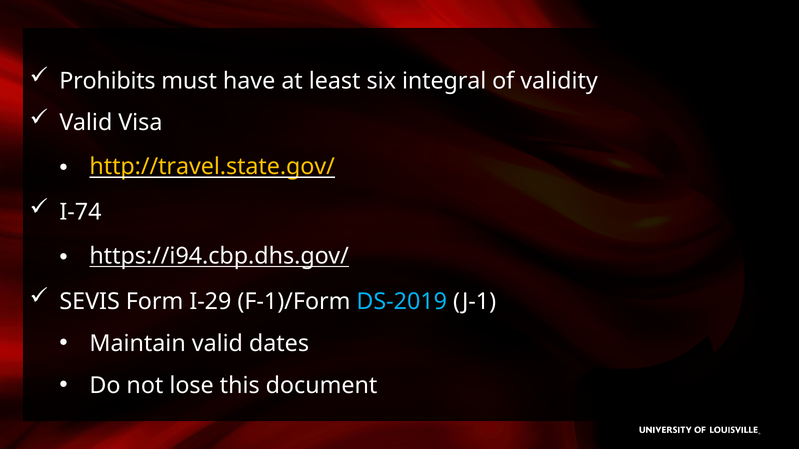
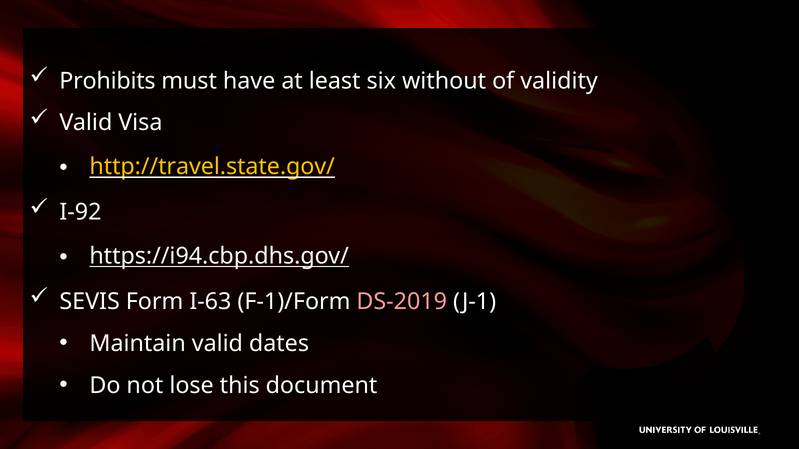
integral: integral -> without
I-74: I-74 -> I-92
I-29: I-29 -> I-63
DS-2019 colour: light blue -> pink
